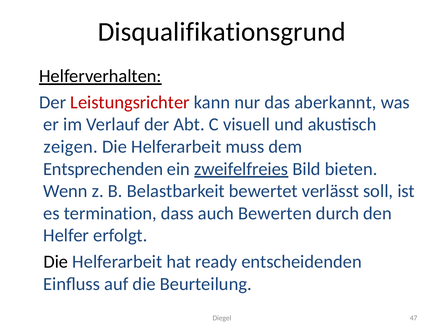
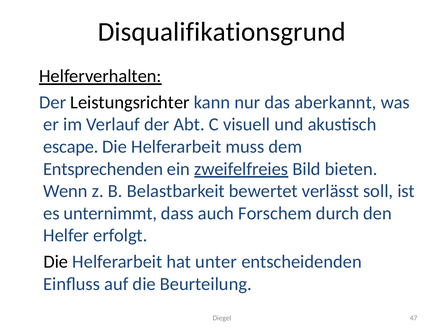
Leistungsrichter colour: red -> black
zeigen: zeigen -> escape
termination: termination -> unternimmt
Bewerten: Bewerten -> Forschem
ready: ready -> unter
